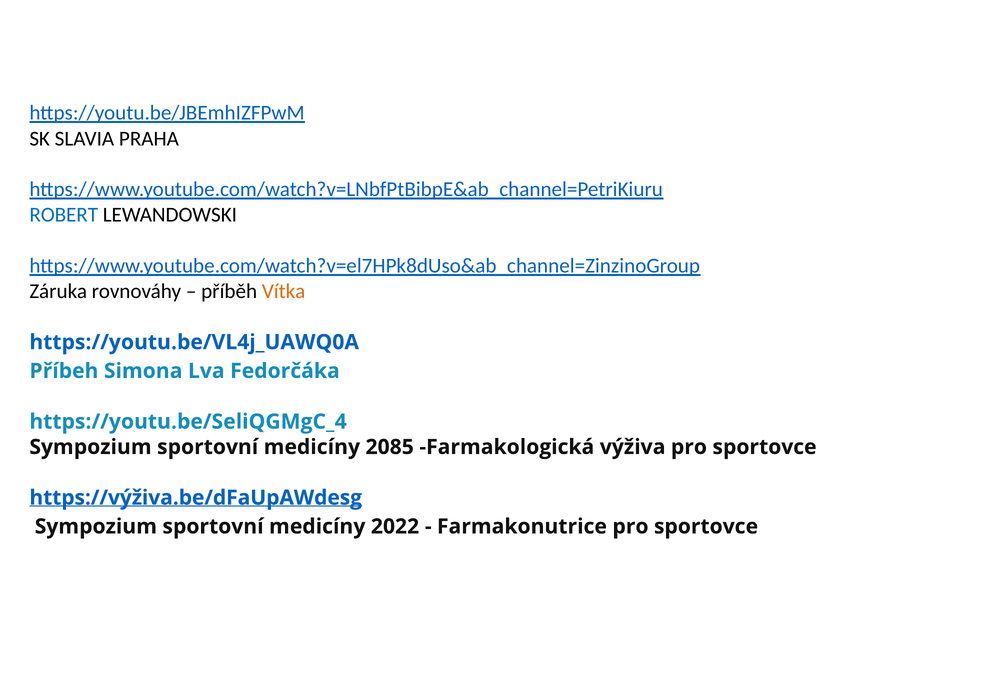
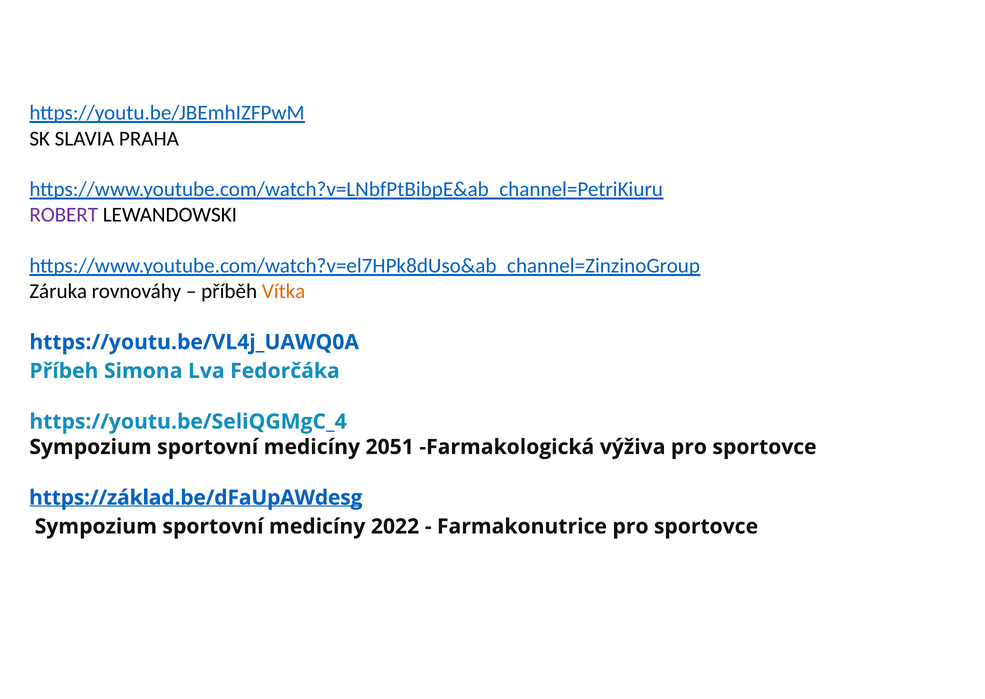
ROBERT colour: blue -> purple
2085: 2085 -> 2051
https://výživa.be/dFaUpAWdesg: https://výživa.be/dFaUpAWdesg -> https://základ.be/dFaUpAWdesg
